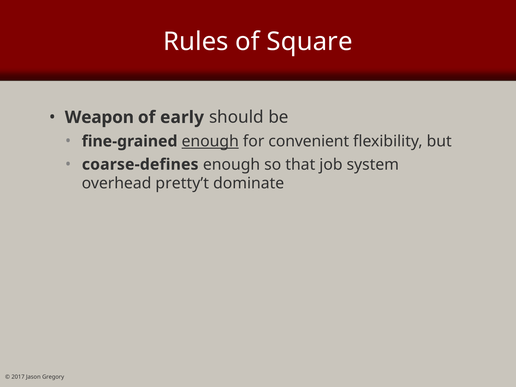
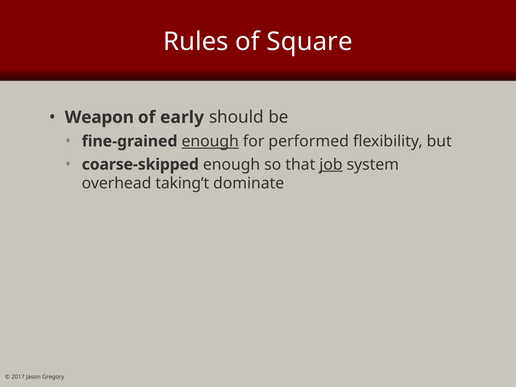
convenient: convenient -> performed
coarse-defines: coarse-defines -> coarse-skipped
job underline: none -> present
pretty’t: pretty’t -> taking’t
